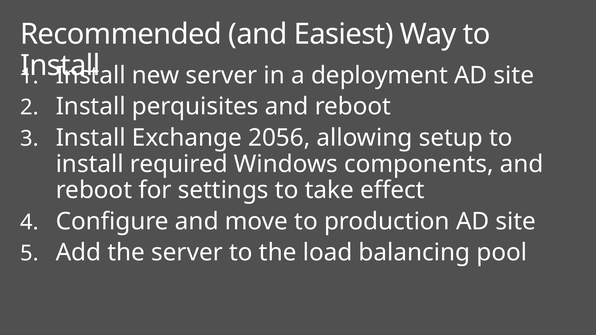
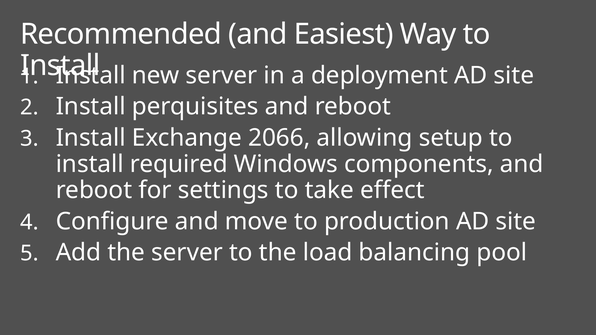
2056: 2056 -> 2066
